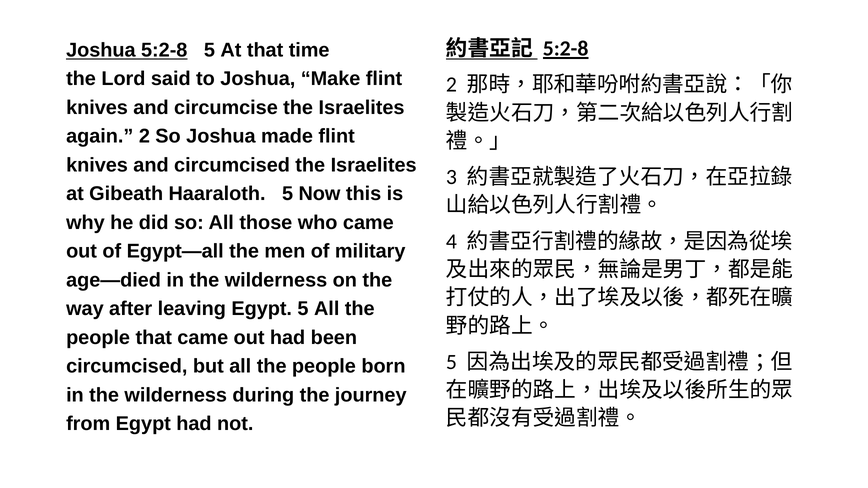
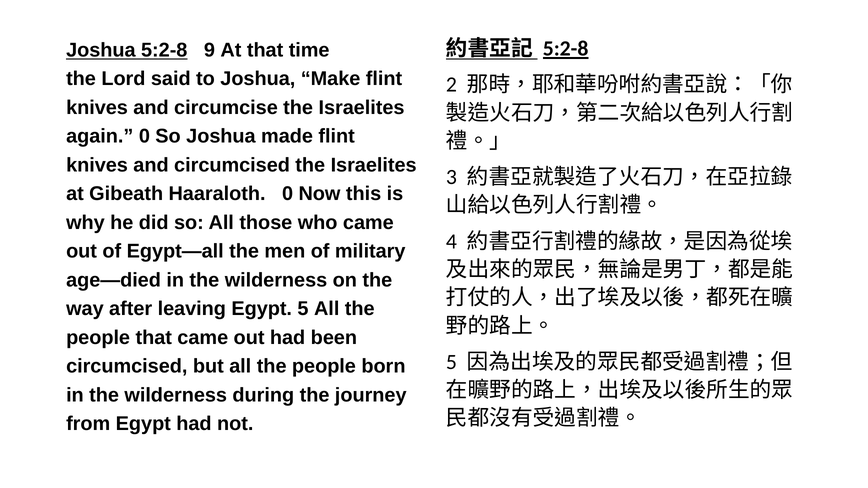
5:2-8 5: 5 -> 9
again 2: 2 -> 0
Haaraloth 5: 5 -> 0
